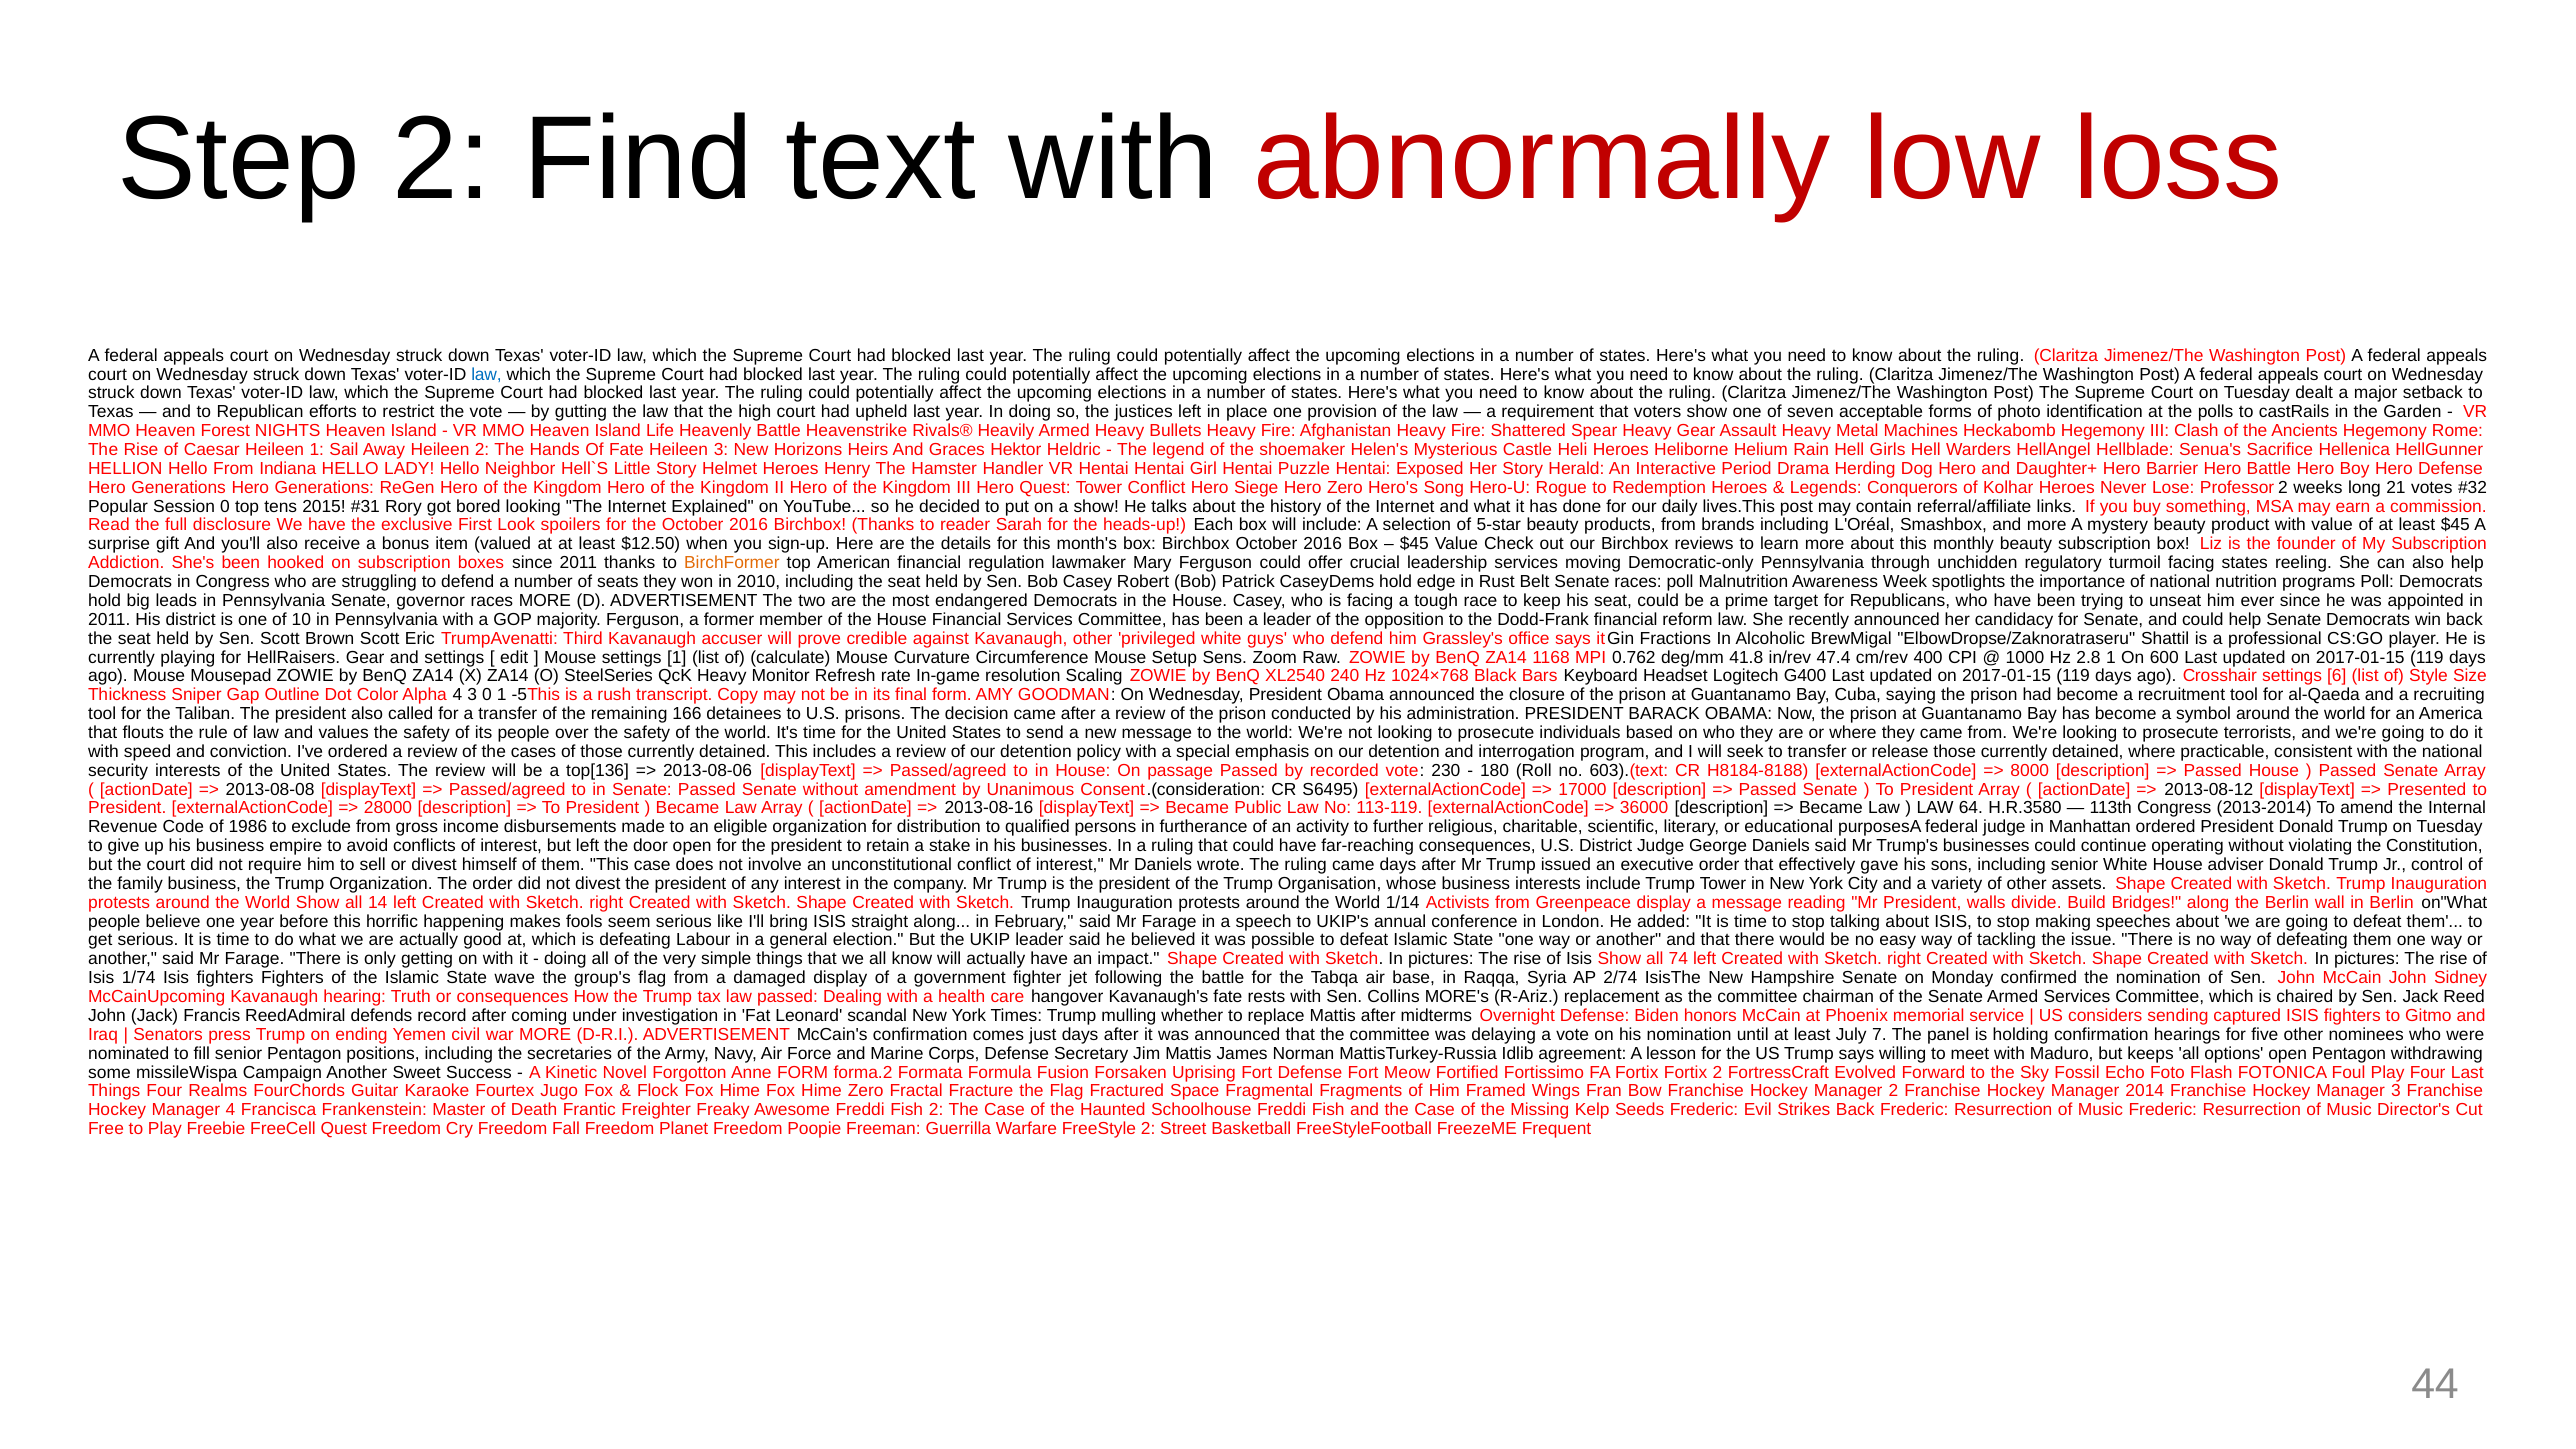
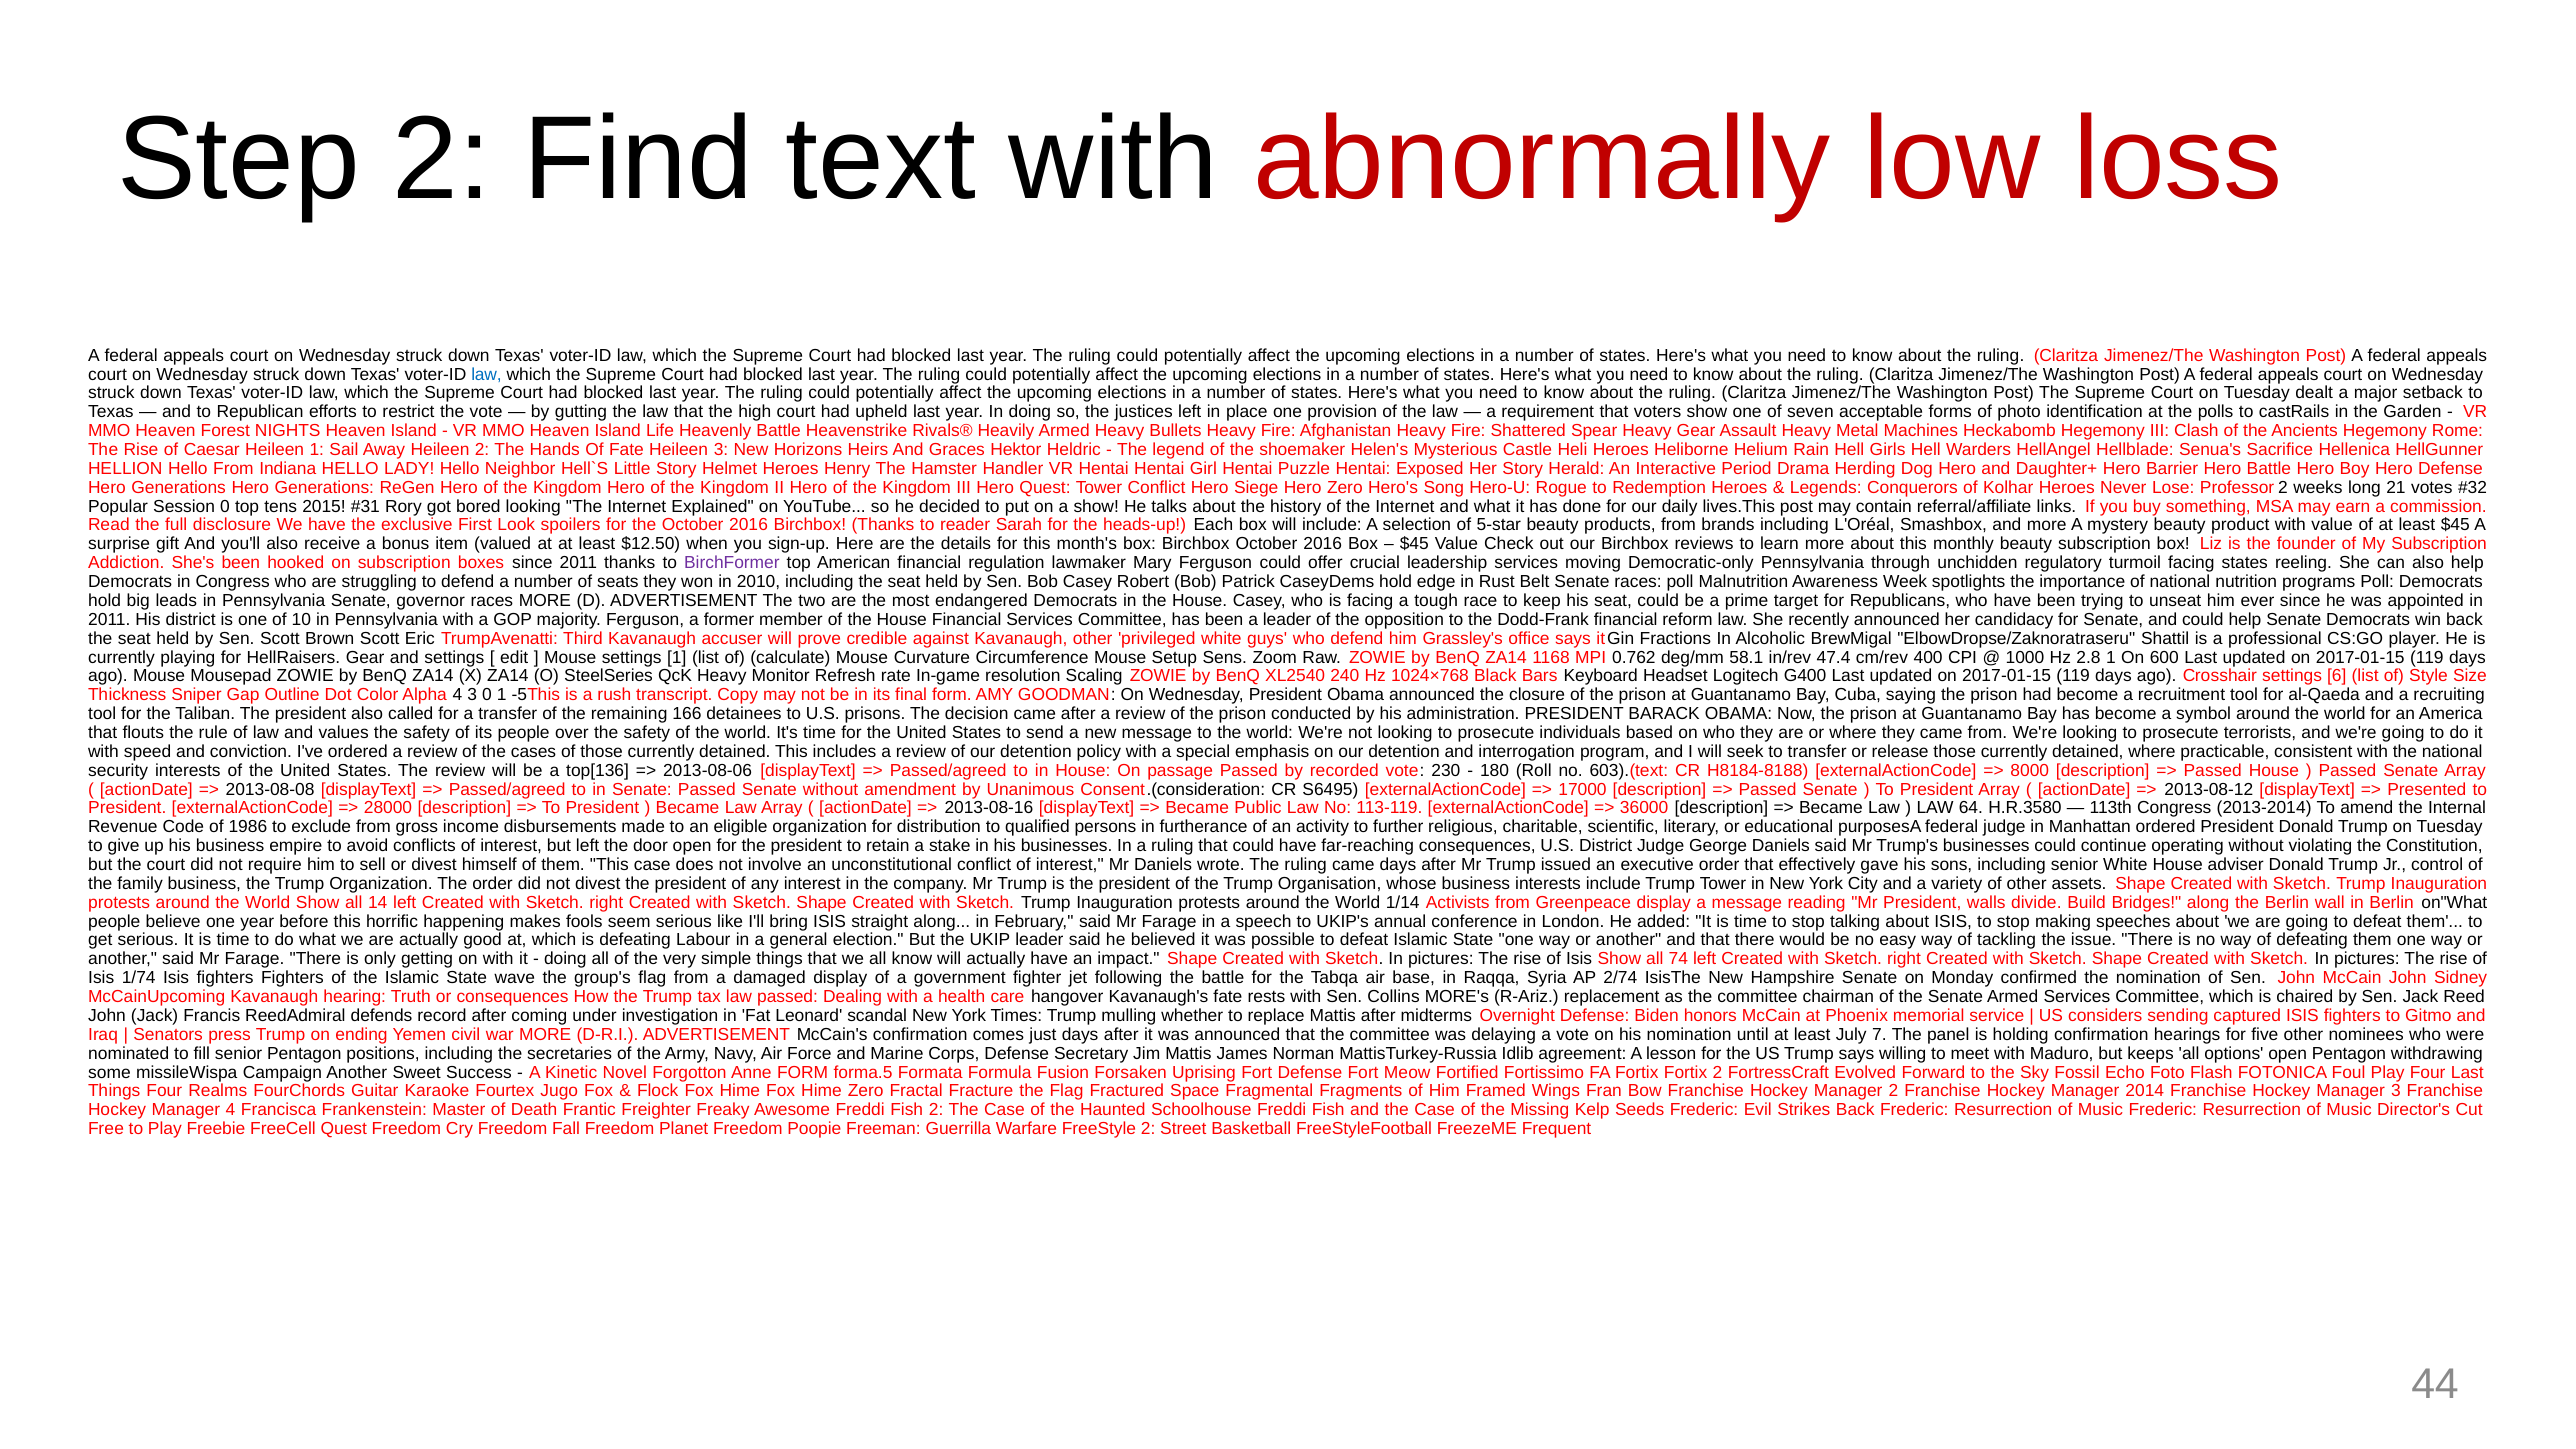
BirchFormer colour: orange -> purple
41.8: 41.8 -> 58.1
forma.2: forma.2 -> forma.5
